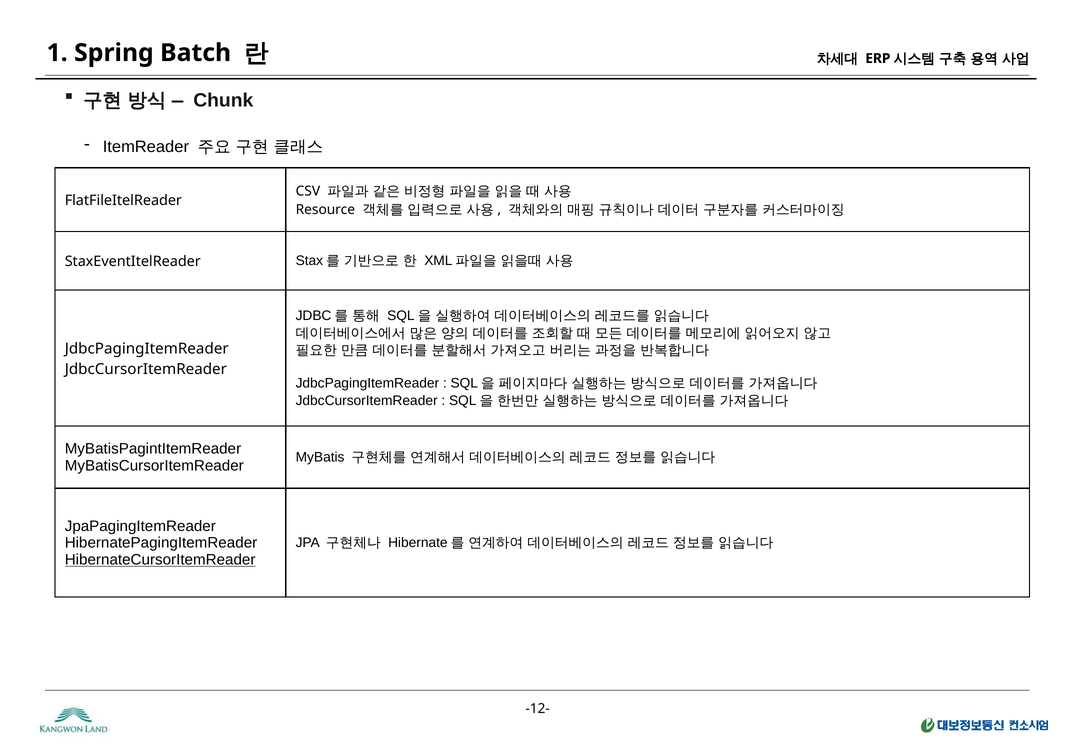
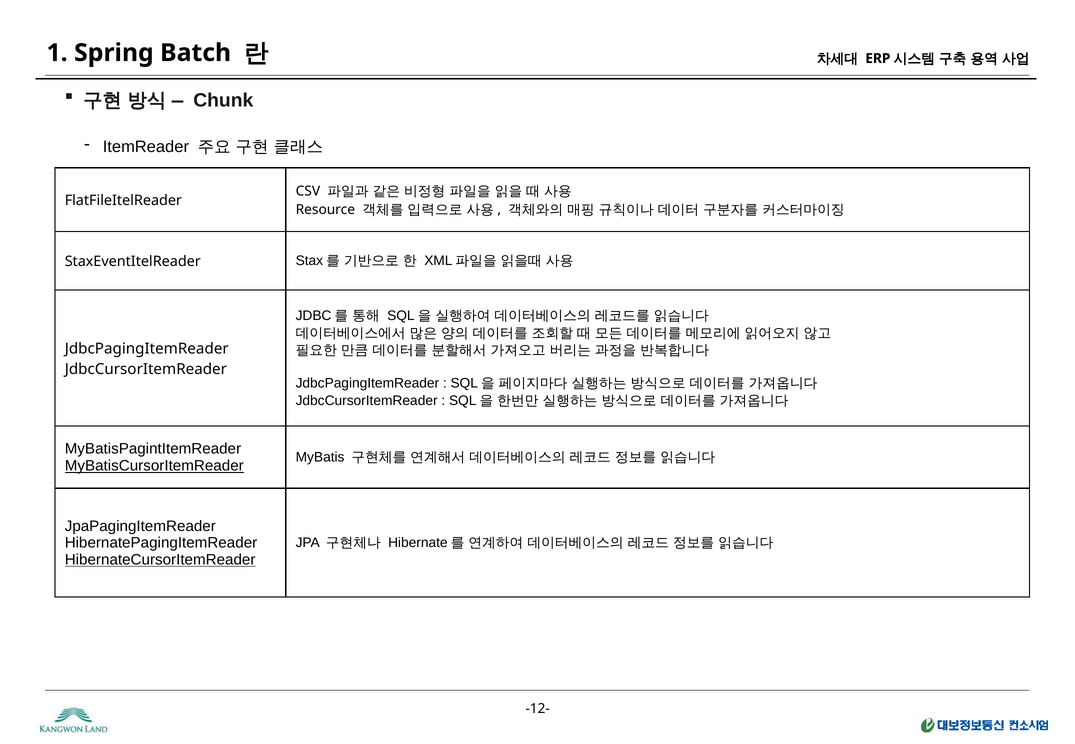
MyBatisCursorItemReader underline: none -> present
